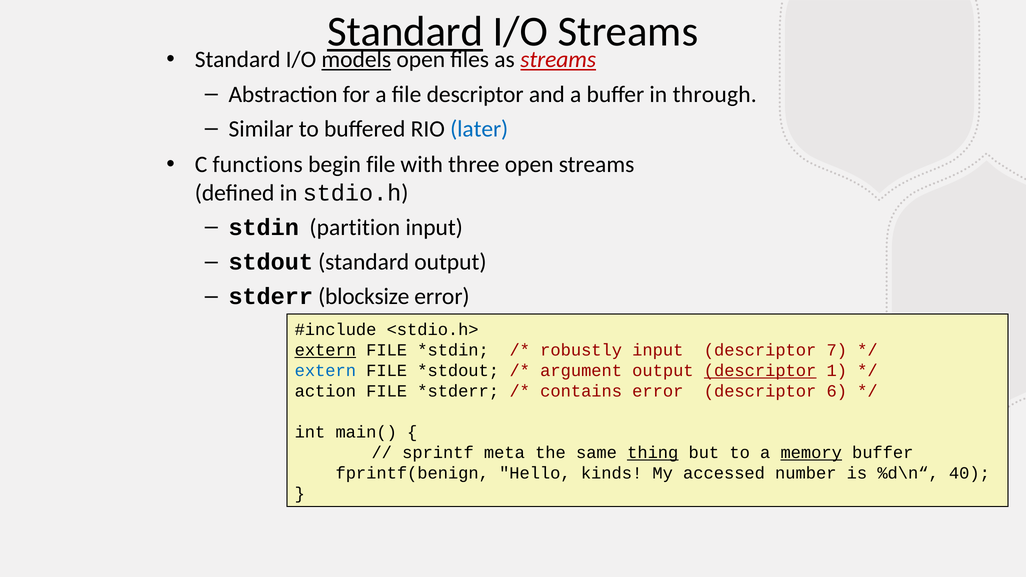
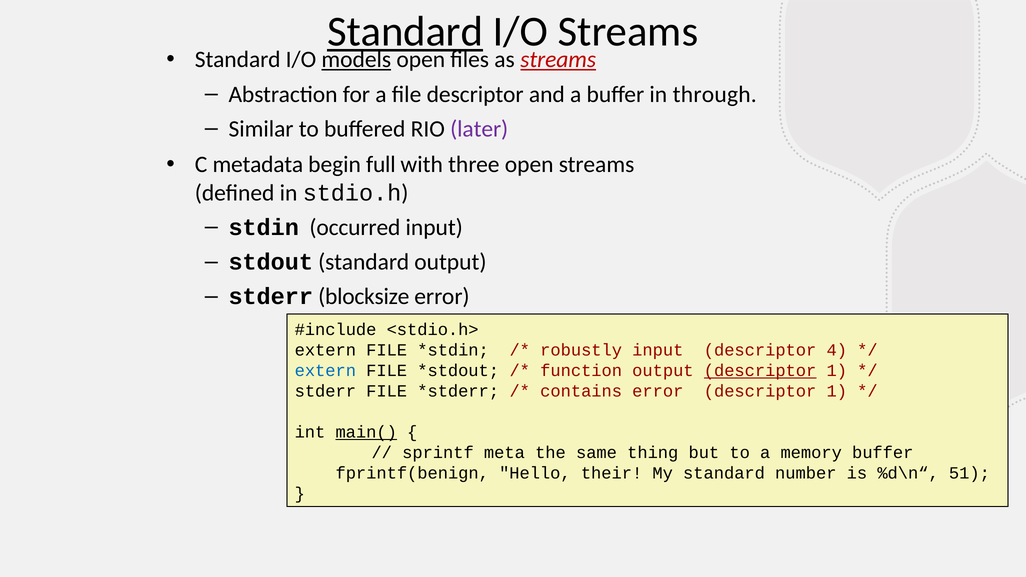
later colour: blue -> purple
functions: functions -> metadata
begin file: file -> full
partition: partition -> occurred
extern at (325, 350) underline: present -> none
7: 7 -> 4
argument: argument -> function
action at (325, 391): action -> stderr
error descriptor 6: 6 -> 1
main( underline: none -> present
thing underline: present -> none
memory underline: present -> none
kinds: kinds -> their
My accessed: accessed -> standard
40: 40 -> 51
